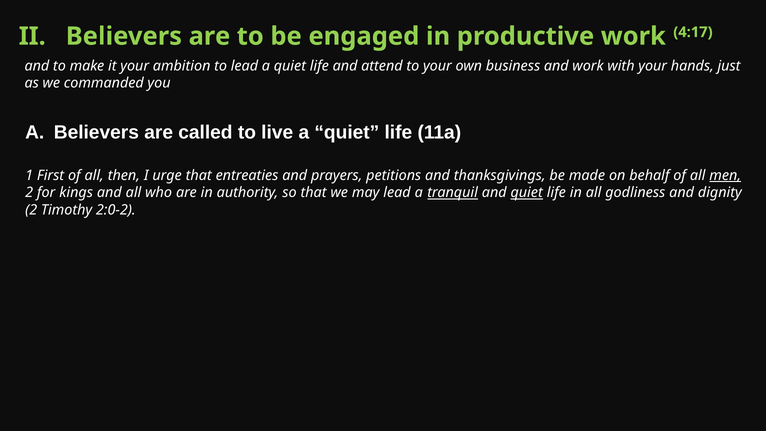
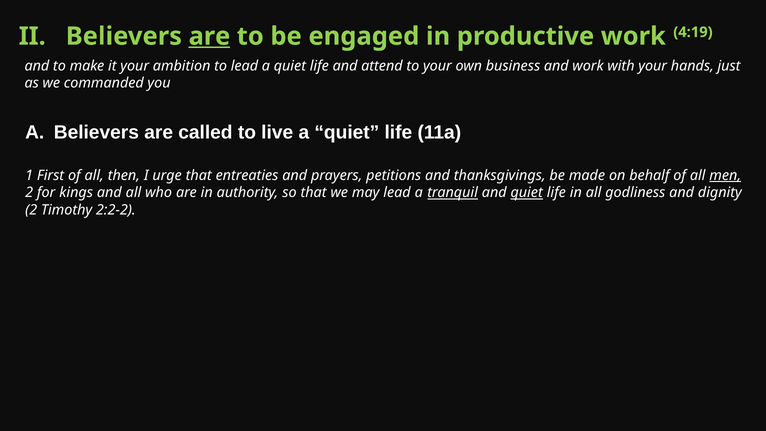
are at (209, 36) underline: none -> present
4:17: 4:17 -> 4:19
2:0-2: 2:0-2 -> 2:2-2
